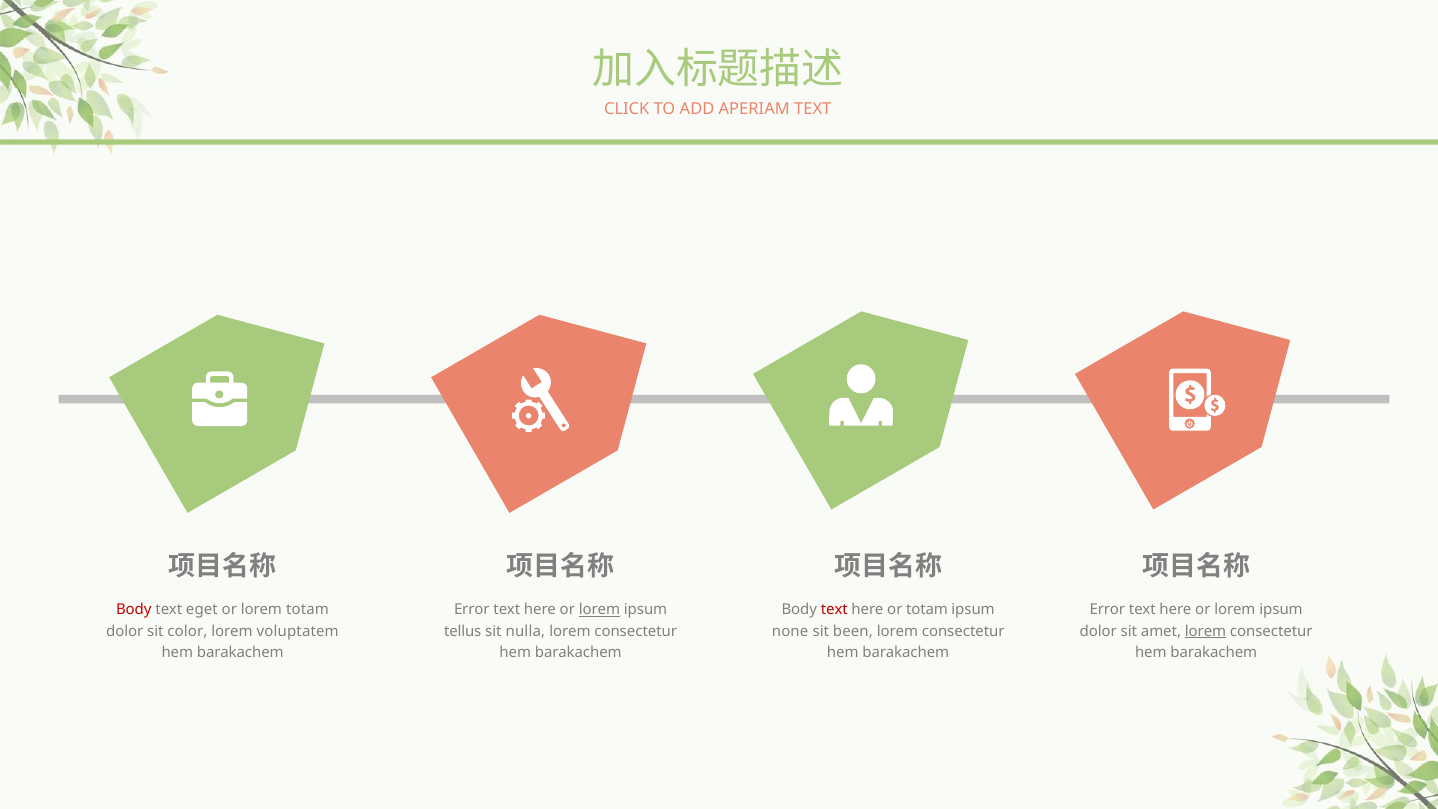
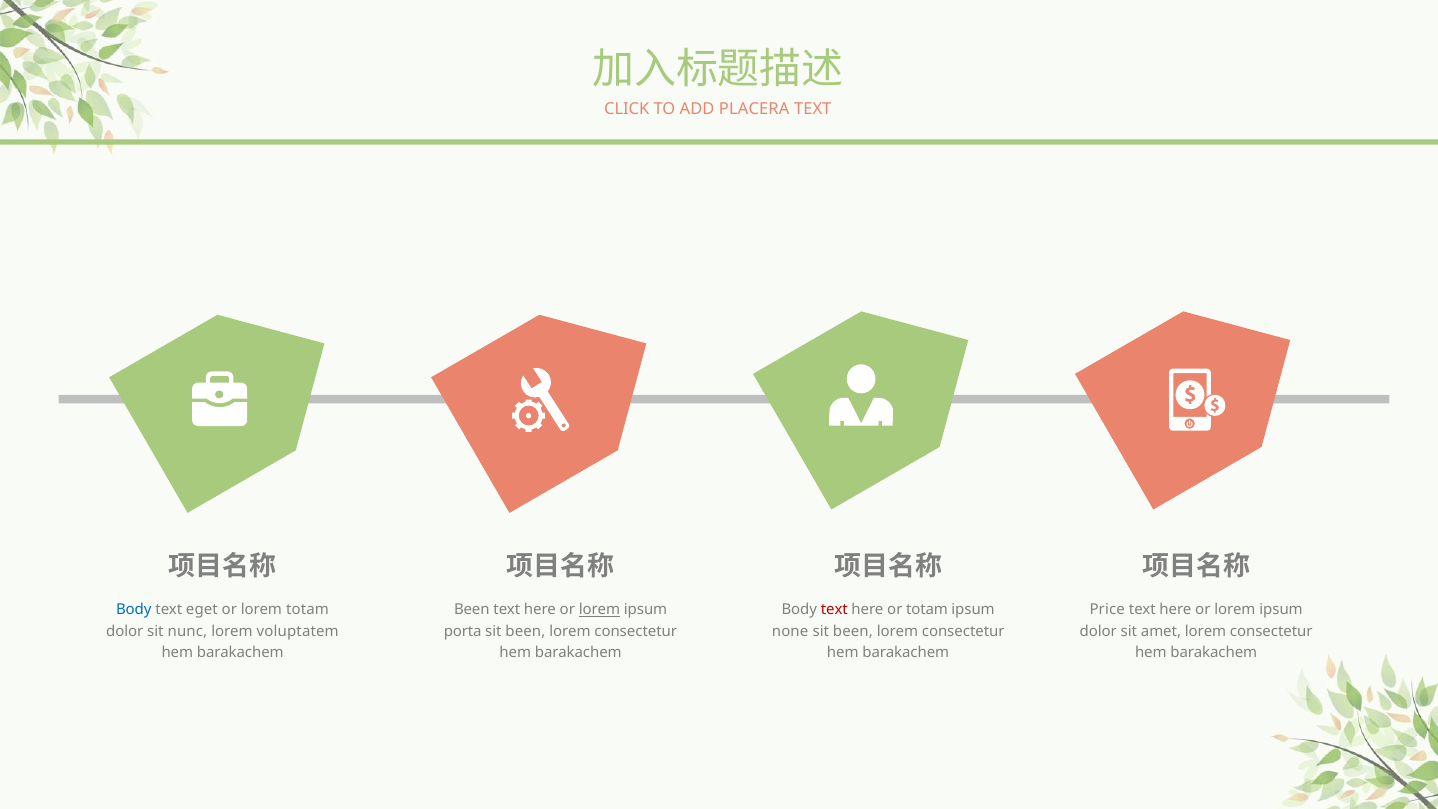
APERIAM: APERIAM -> PLACERA
Body at (134, 610) colour: red -> blue
Error at (472, 610): Error -> Been
Error at (1107, 610): Error -> Price
color: color -> nunc
tellus: tellus -> porta
nulla at (525, 632): nulla -> been
lorem at (1206, 632) underline: present -> none
